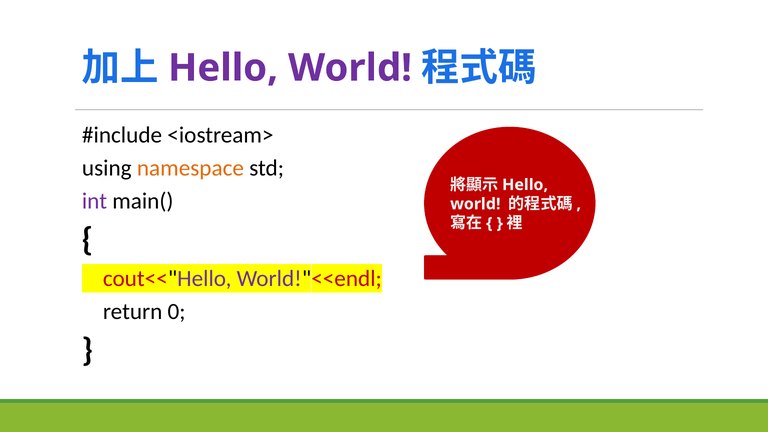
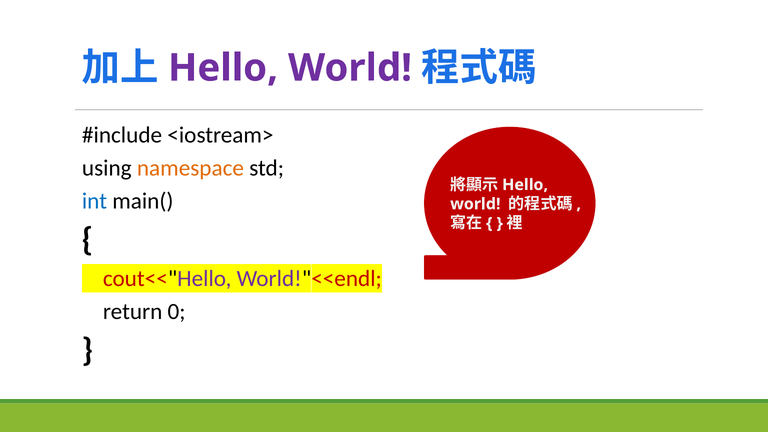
int colour: purple -> blue
